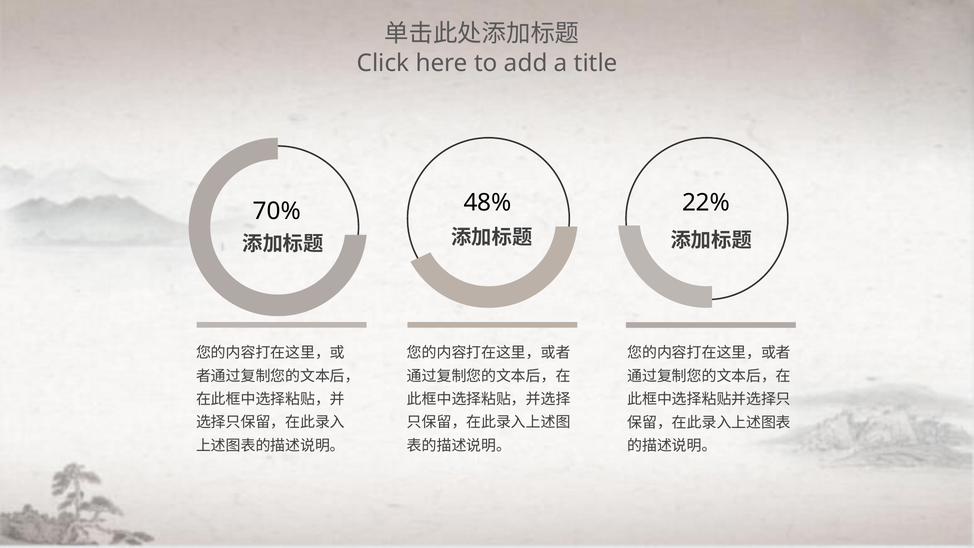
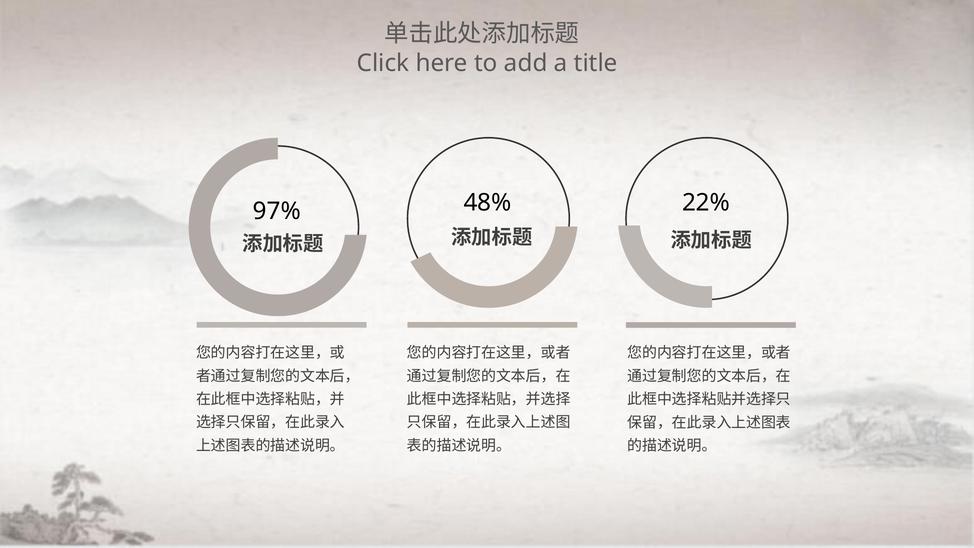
70%: 70% -> 97%
